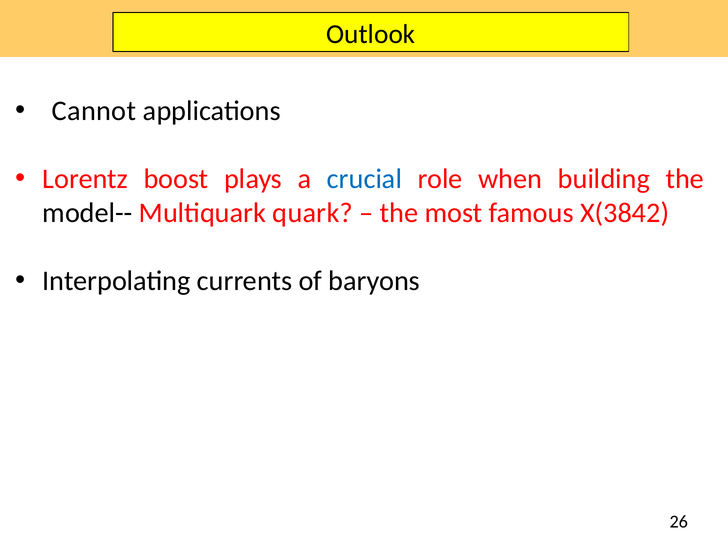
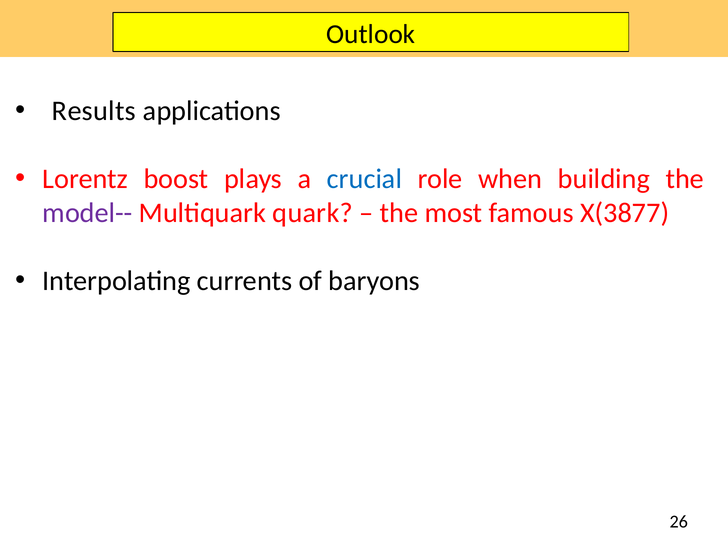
Cannot: Cannot -> Results
model-- colour: black -> purple
X(3842: X(3842 -> X(3877
